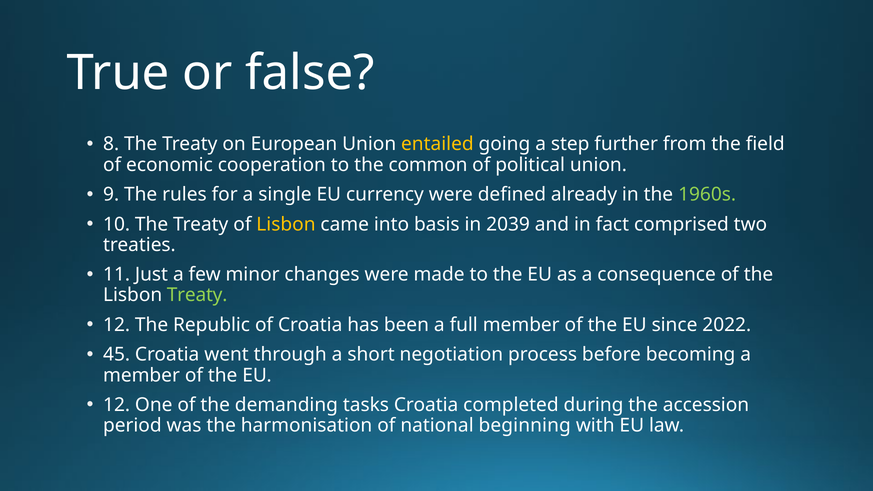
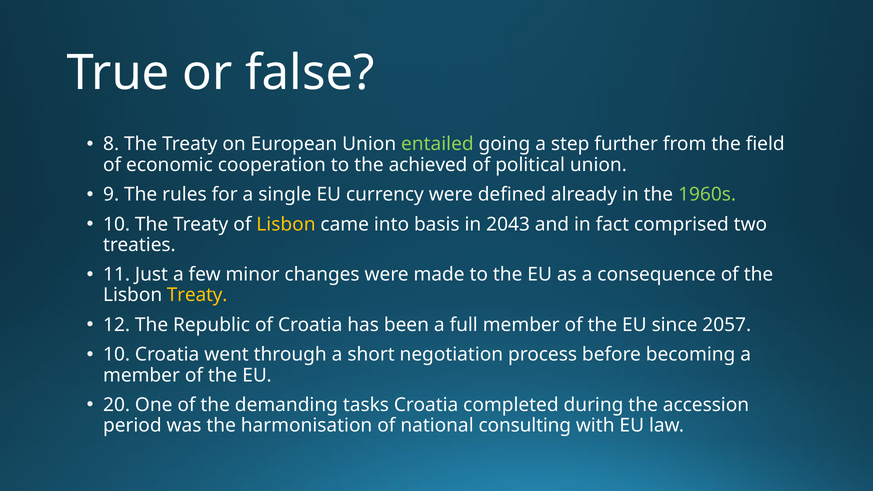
entailed colour: yellow -> light green
common: common -> achieved
2039: 2039 -> 2043
Treaty at (197, 295) colour: light green -> yellow
2022: 2022 -> 2057
45 at (117, 355): 45 -> 10
12 at (117, 405): 12 -> 20
beginning: beginning -> consulting
